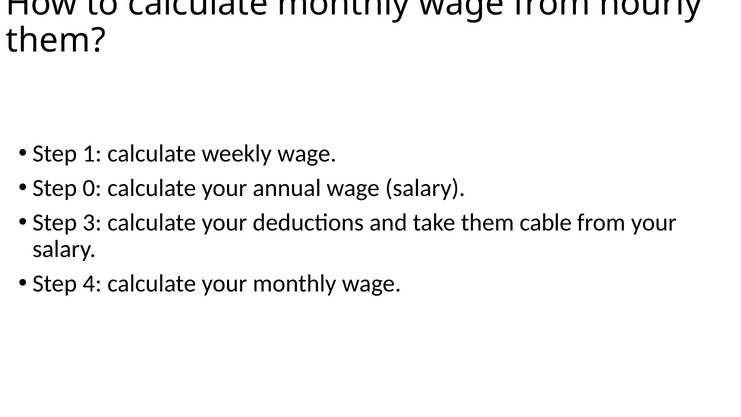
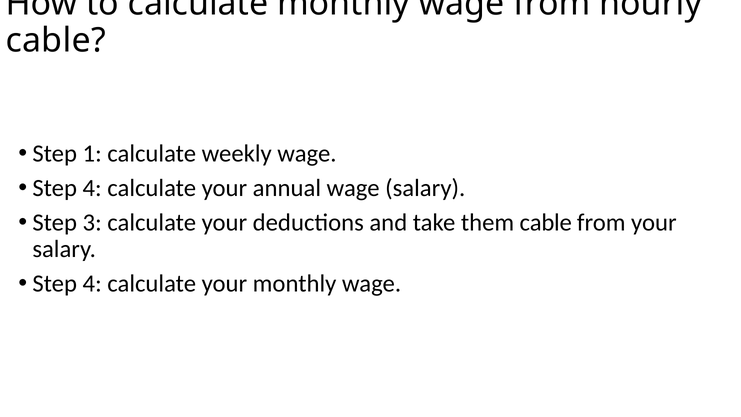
them at (56, 40): them -> cable
0 at (92, 188): 0 -> 4
